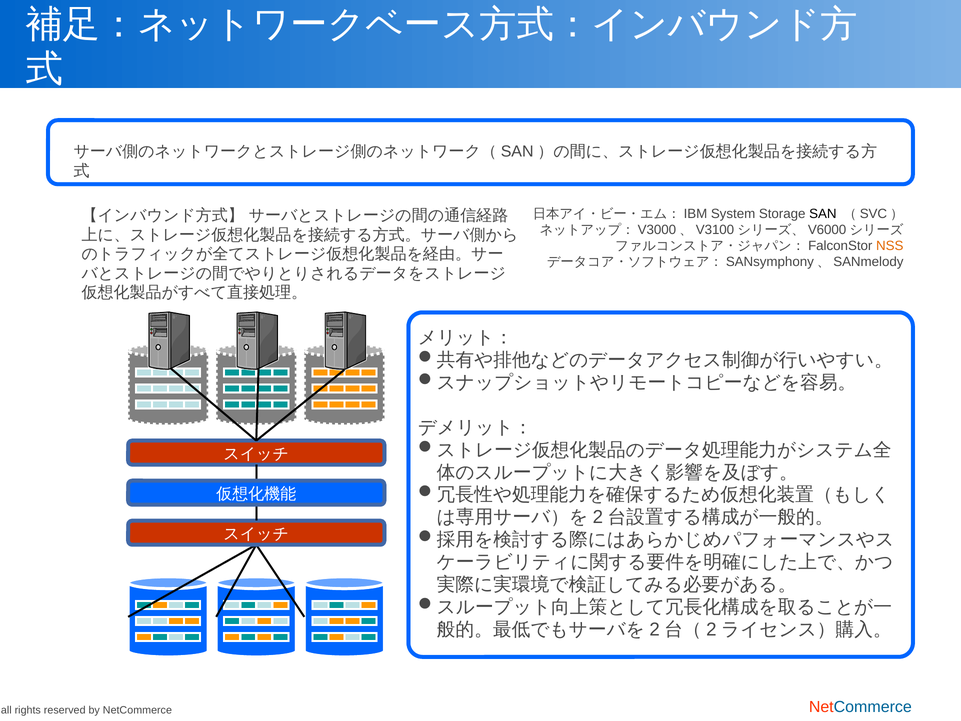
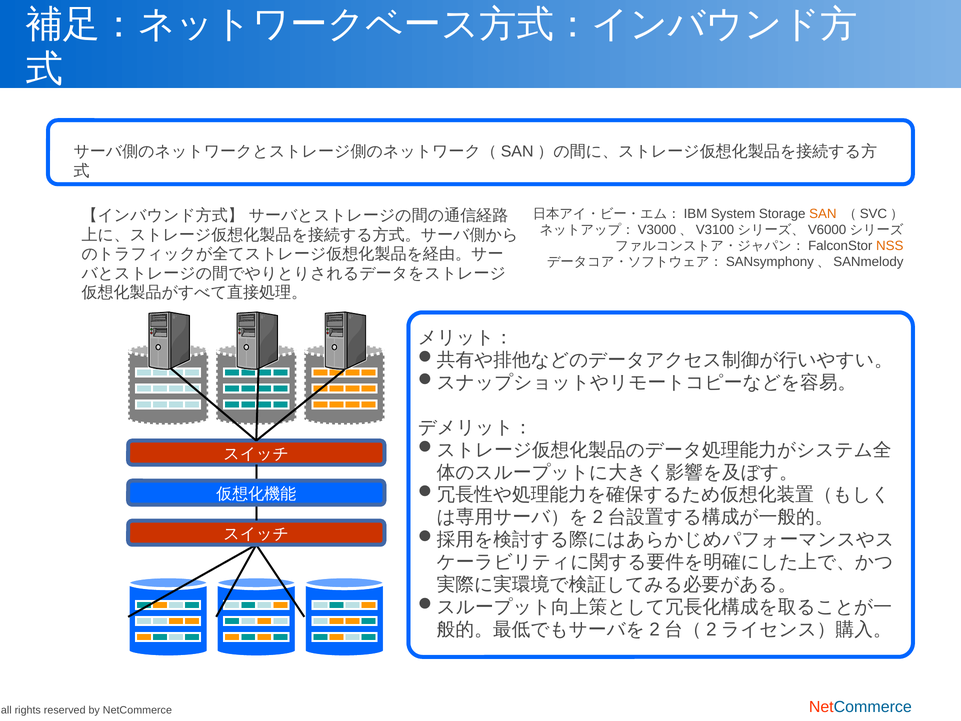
SAN colour: black -> orange
